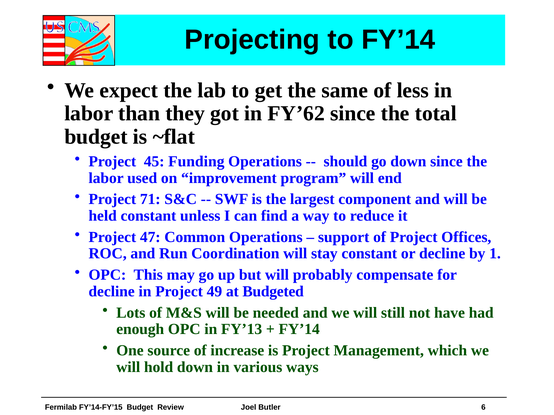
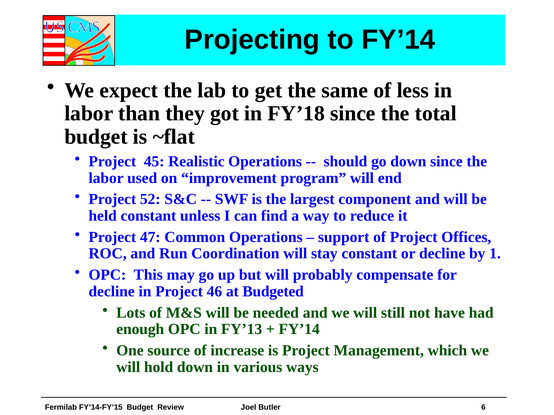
FY’62: FY’62 -> FY’18
Funding: Funding -> Realistic
71: 71 -> 52
49: 49 -> 46
